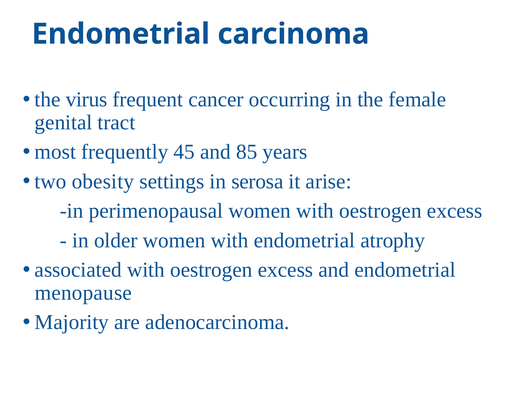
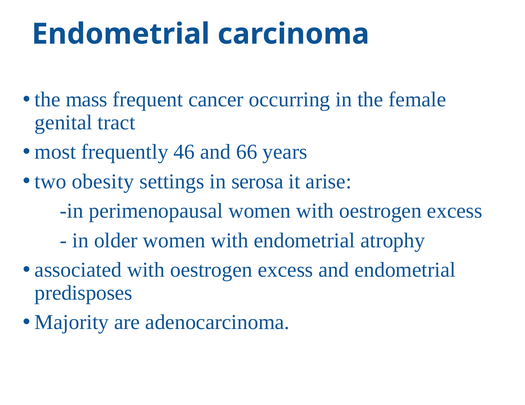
virus: virus -> mass
45: 45 -> 46
85: 85 -> 66
menopause: menopause -> predisposes
